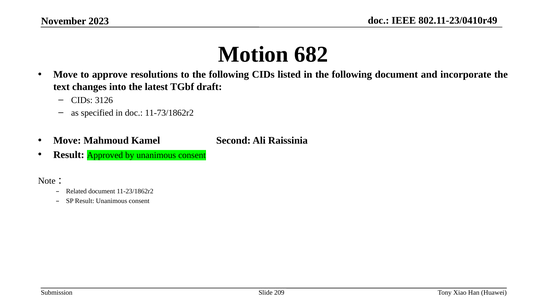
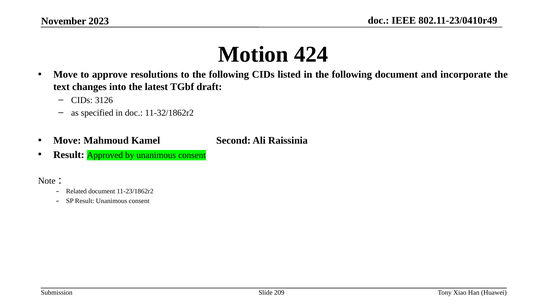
682: 682 -> 424
11-73/1862r2: 11-73/1862r2 -> 11-32/1862r2
